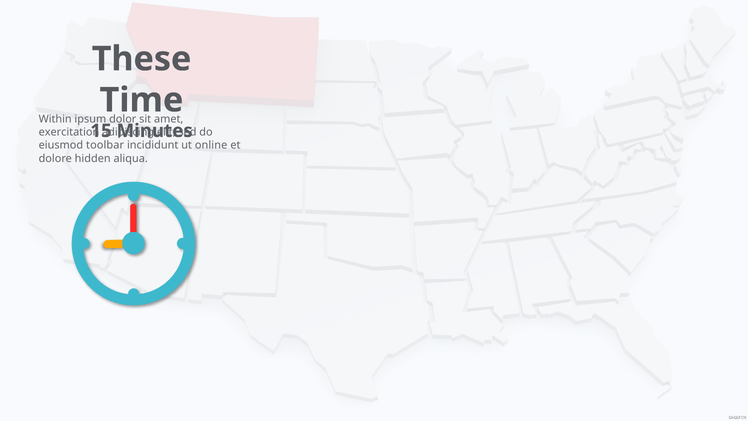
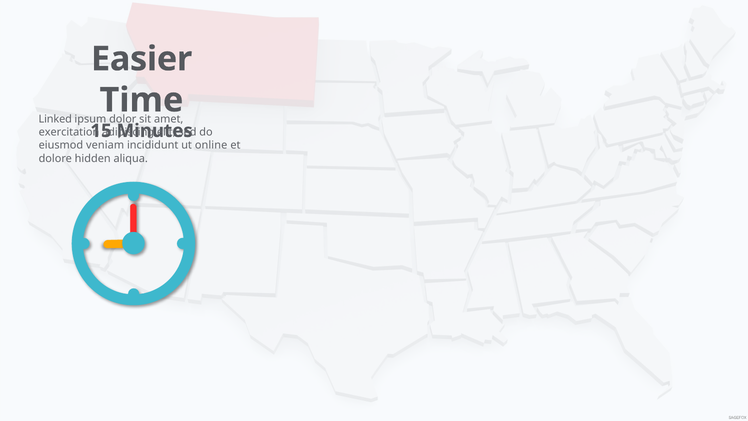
These: These -> Easier
Within: Within -> Linked
toolbar: toolbar -> veniam
